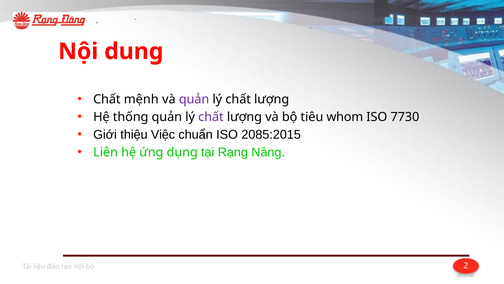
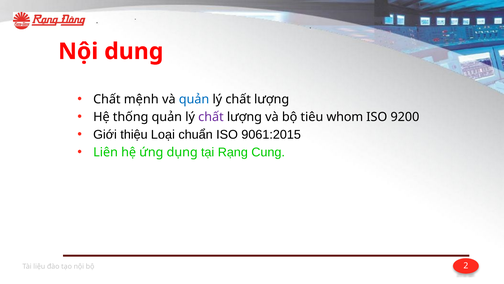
quản at (194, 99) colour: purple -> blue
7730: 7730 -> 9200
Việc: Việc -> Loại
2085:2015: 2085:2015 -> 9061:2015
Nâng: Nâng -> Cung
